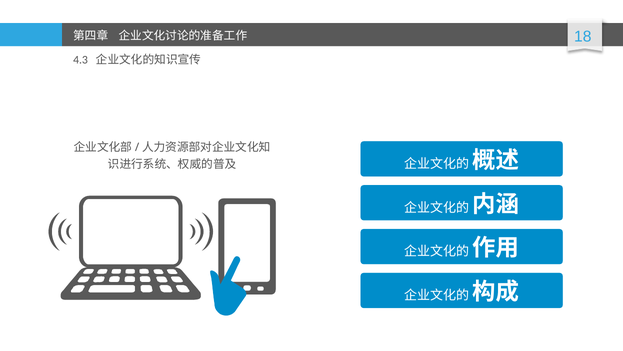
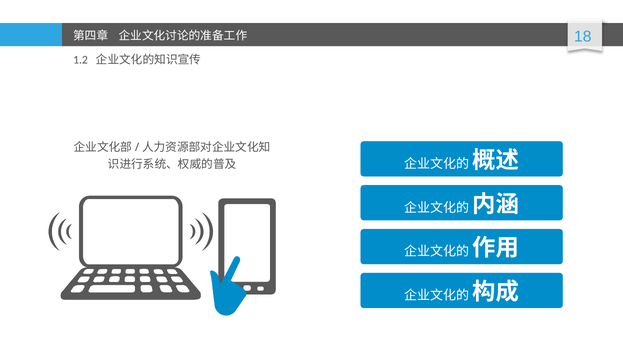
4.3: 4.3 -> 1.2
